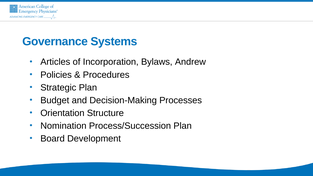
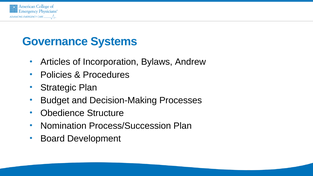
Orientation: Orientation -> Obedience
